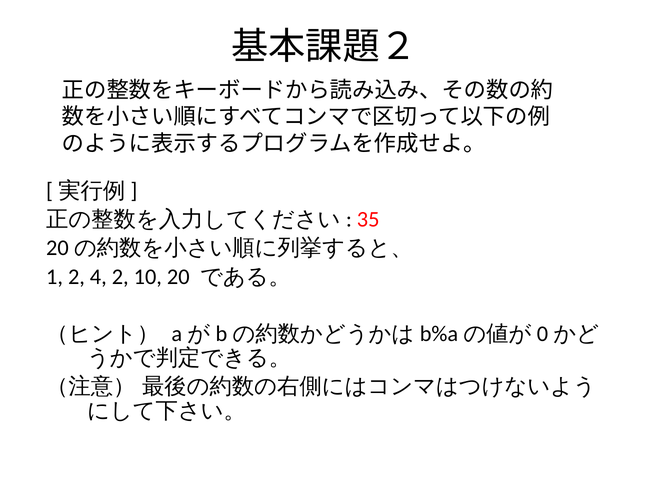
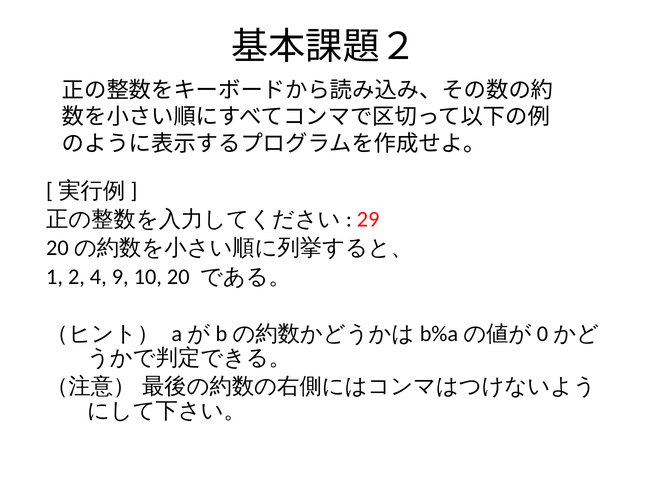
35: 35 -> 29
4 2: 2 -> 9
